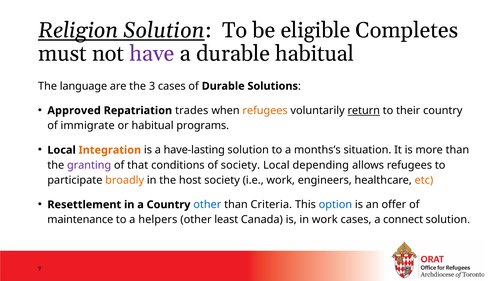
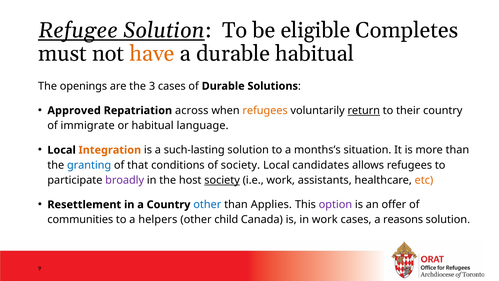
Religion: Religion -> Refugee
have colour: purple -> orange
language: language -> openings
trades: trades -> across
programs: programs -> language
have-lasting: have-lasting -> such-lasting
granting colour: purple -> blue
depending: depending -> candidates
broadly colour: orange -> purple
society at (222, 180) underline: none -> present
engineers: engineers -> assistants
Criteria: Criteria -> Applies
option colour: blue -> purple
maintenance: maintenance -> communities
least: least -> child
connect: connect -> reasons
